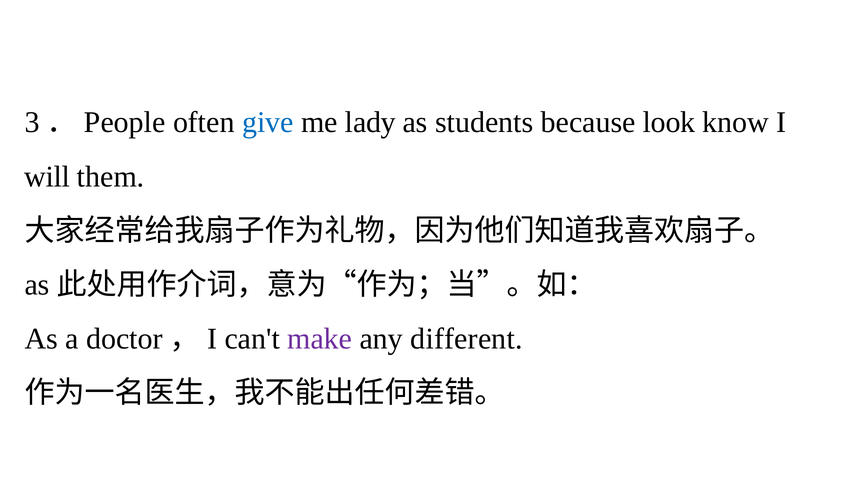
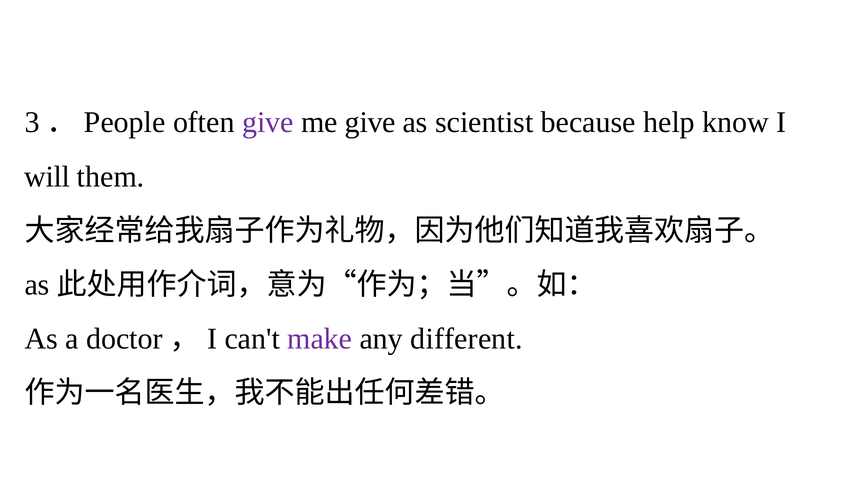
give at (268, 122) colour: blue -> purple
me lady: lady -> give
students: students -> scientist
look: look -> help
